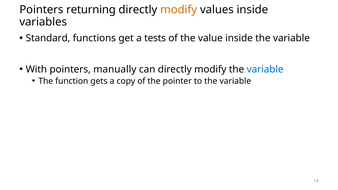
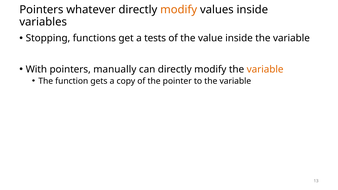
returning: returning -> whatever
Standard: Standard -> Stopping
variable at (265, 69) colour: blue -> orange
